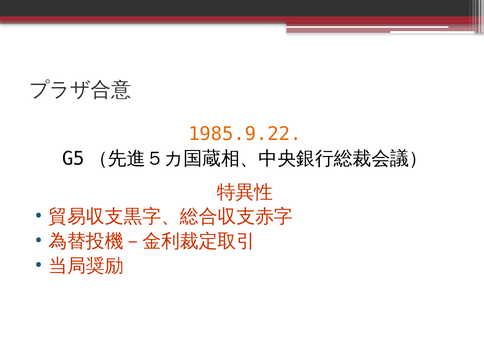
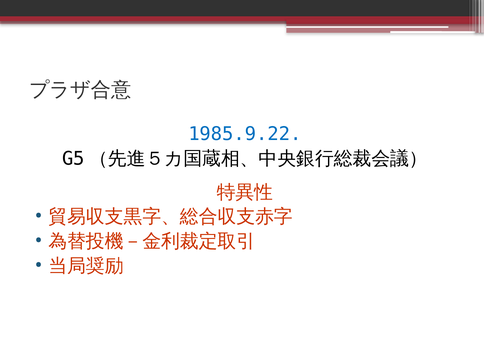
1985.9.22 colour: orange -> blue
